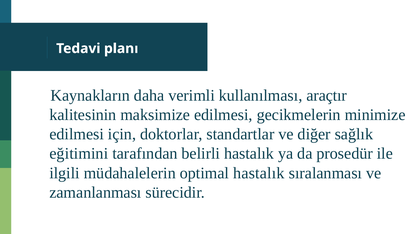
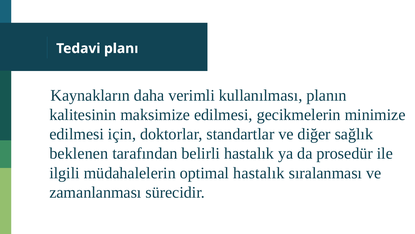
araçtır: araçtır -> planın
eğitimini: eğitimini -> beklenen
